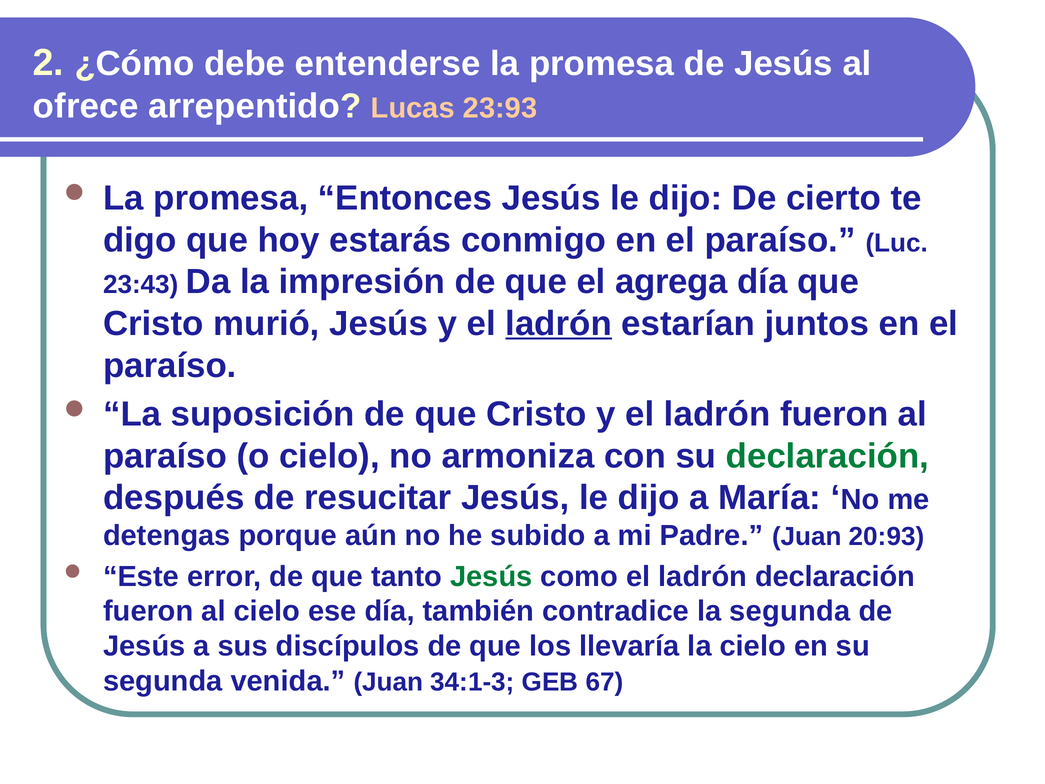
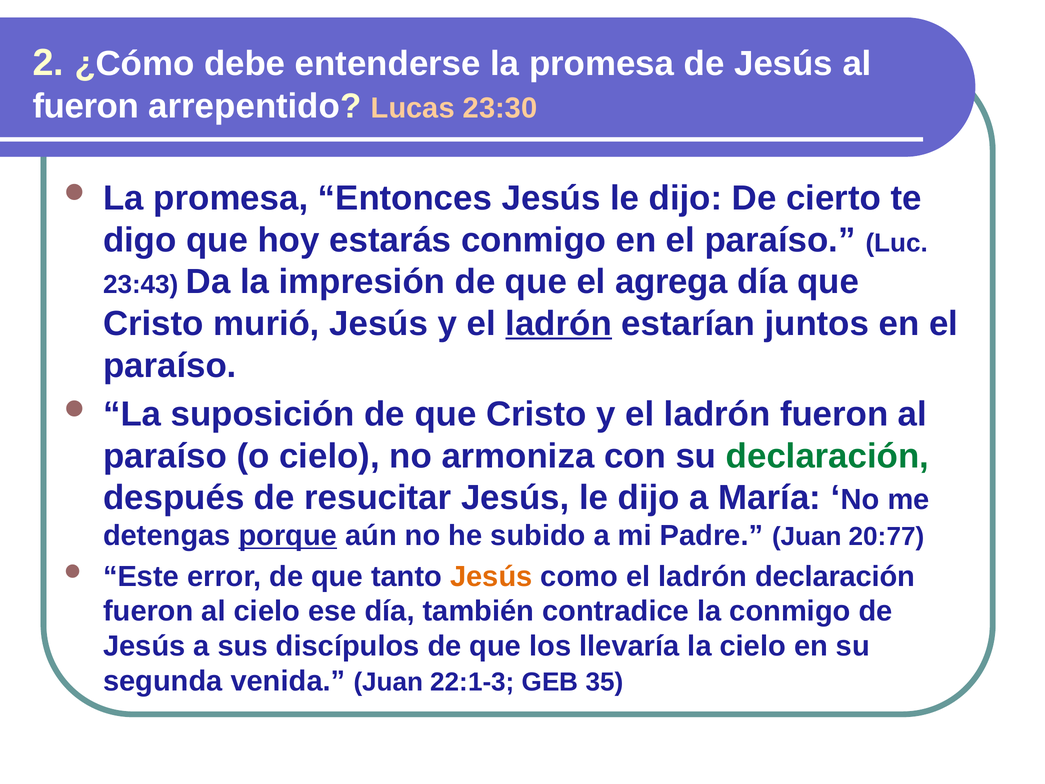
ofrece at (86, 106): ofrece -> fueron
23:93: 23:93 -> 23:30
porque underline: none -> present
20:93: 20:93 -> 20:77
Jesús at (491, 576) colour: green -> orange
la segunda: segunda -> conmigo
34:1-3: 34:1-3 -> 22:1-3
67: 67 -> 35
